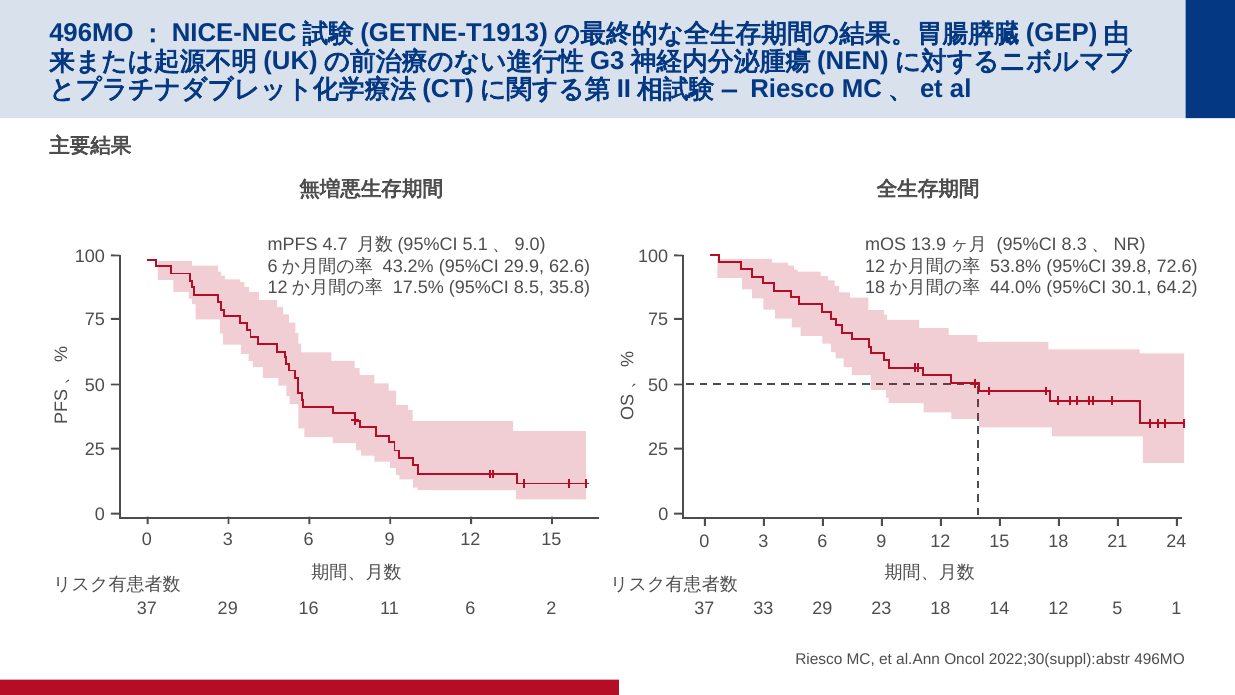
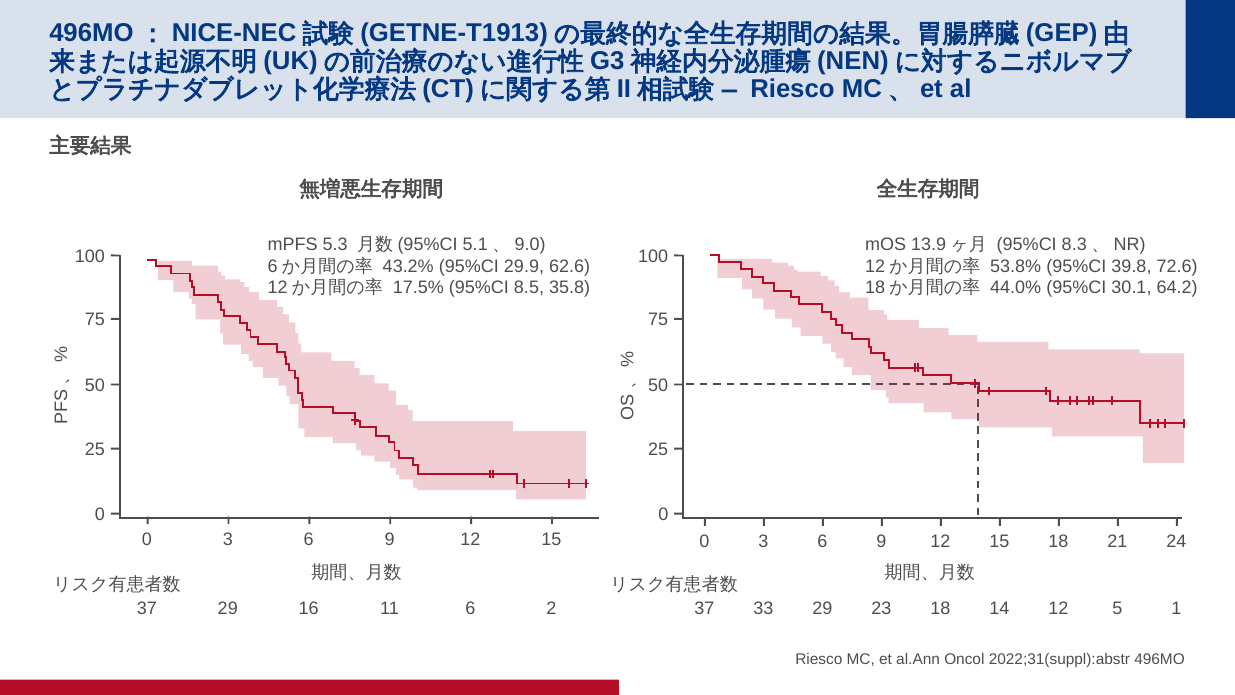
4.7: 4.7 -> 5.3
2022;30(suppl):abstr: 2022;30(suppl):abstr -> 2022;31(suppl):abstr
